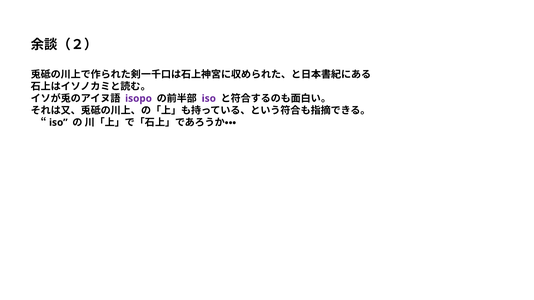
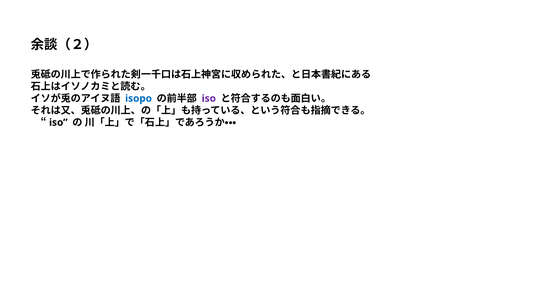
isopo colour: purple -> blue
